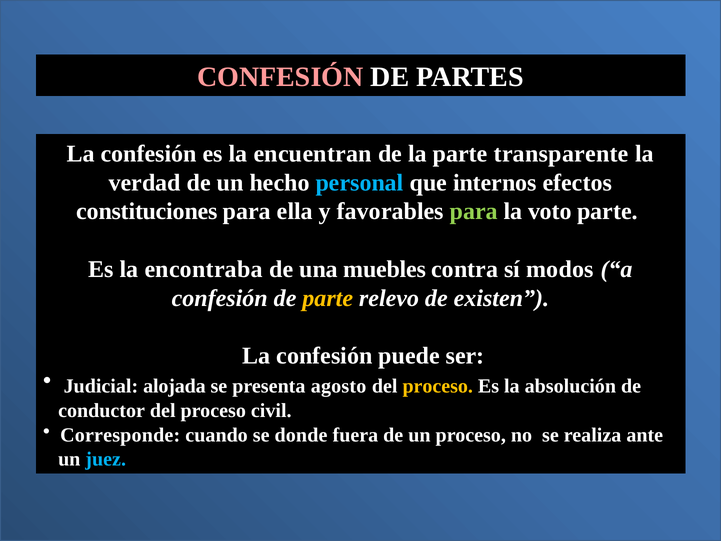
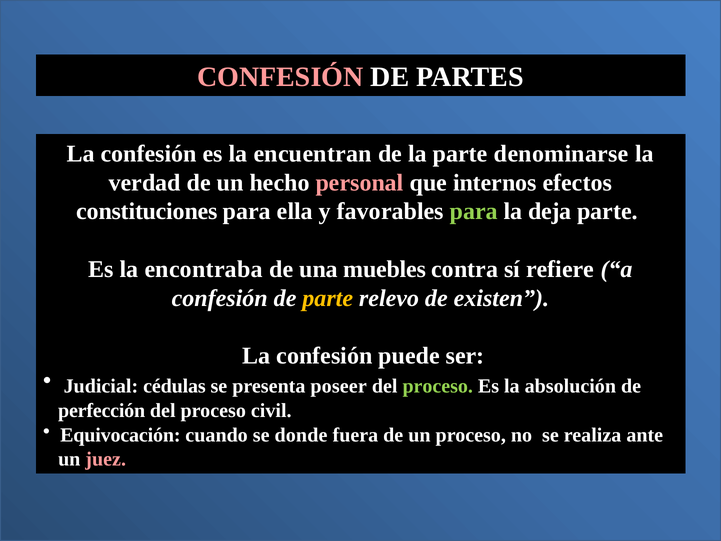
transparente: transparente -> denominarse
personal colour: light blue -> pink
voto: voto -> deja
modos: modos -> refiere
alojada: alojada -> cédulas
agosto: agosto -> poseer
proceso at (438, 386) colour: yellow -> light green
conductor: conductor -> perfección
Corresponde: Corresponde -> Equivocación
juez colour: light blue -> pink
